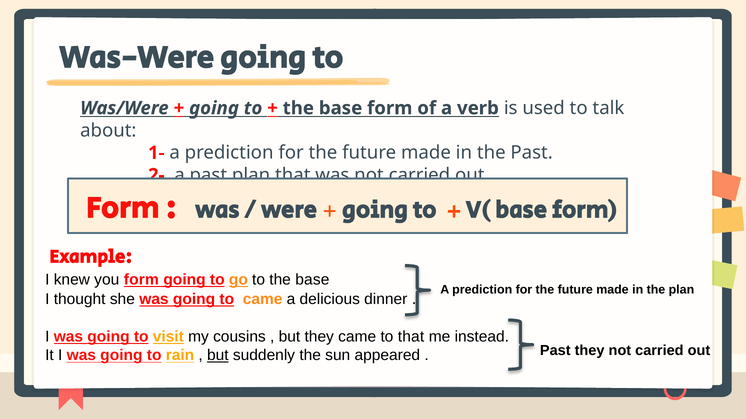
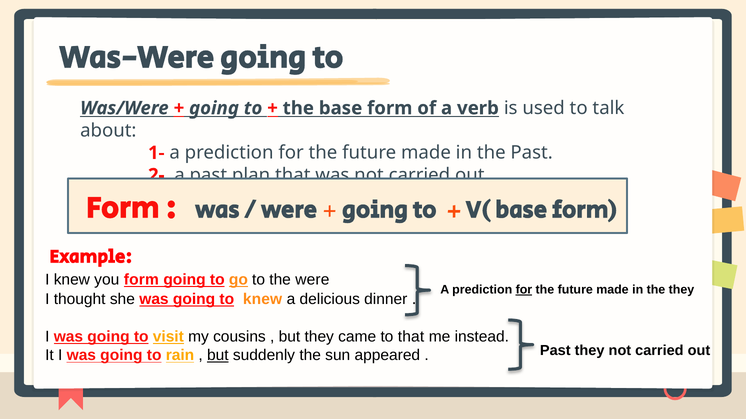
to the base: base -> were
for at (524, 290) underline: none -> present
the plan: plan -> they
to came: came -> knew
